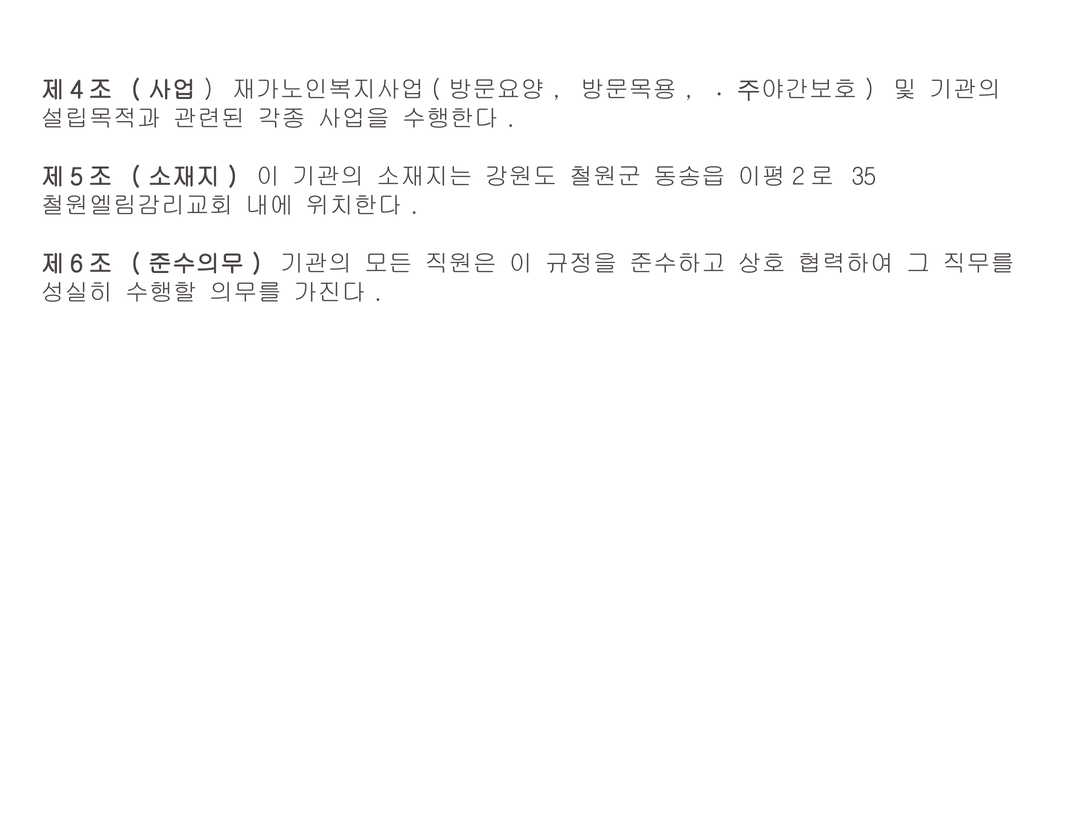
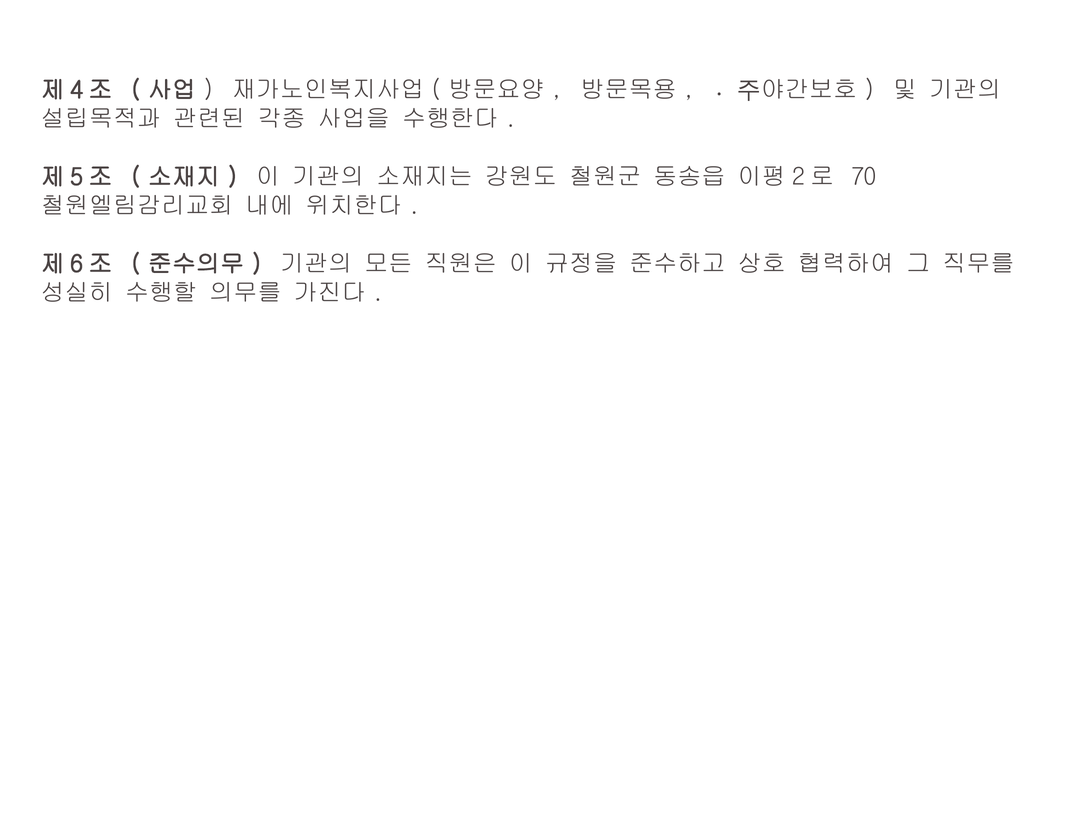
35: 35 -> 70
